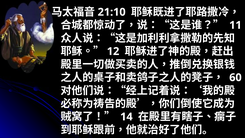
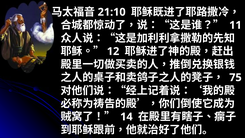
60: 60 -> 75
